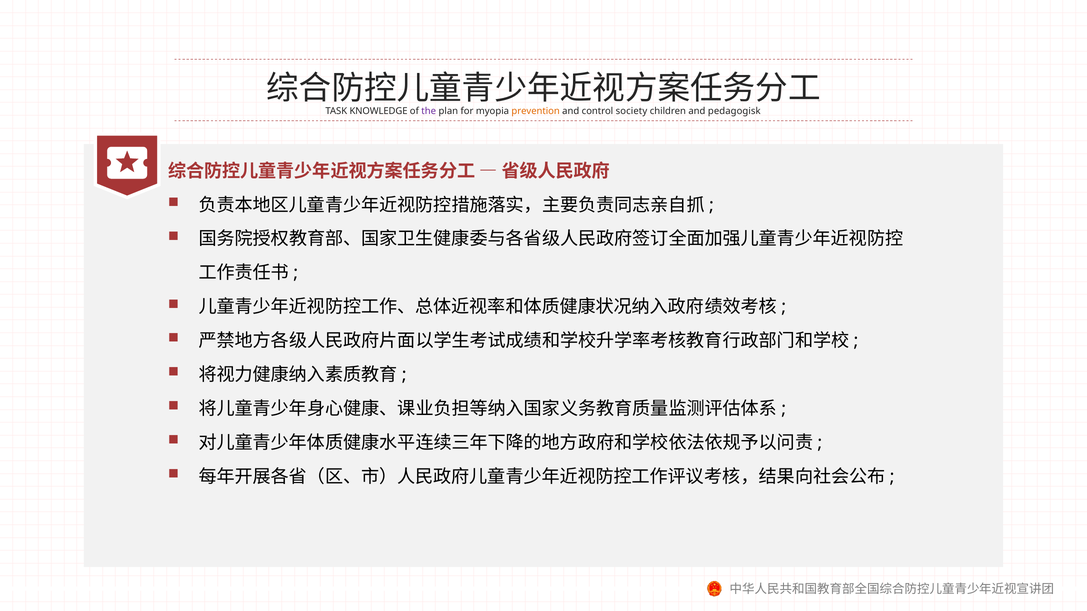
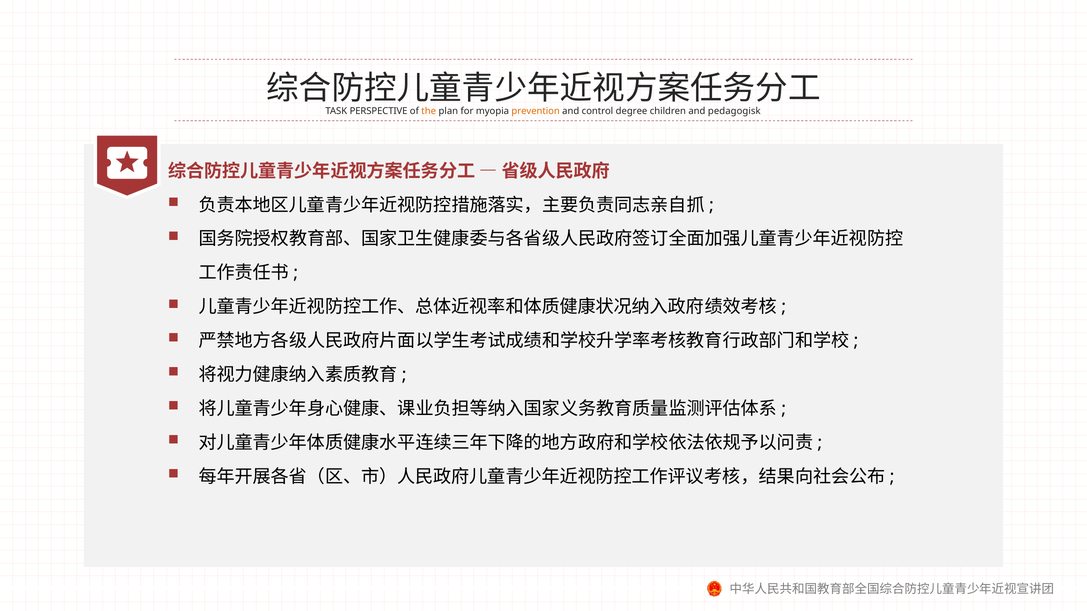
KNOWLEDGE: KNOWLEDGE -> PERSPECTIVE
the colour: purple -> orange
society: society -> degree
